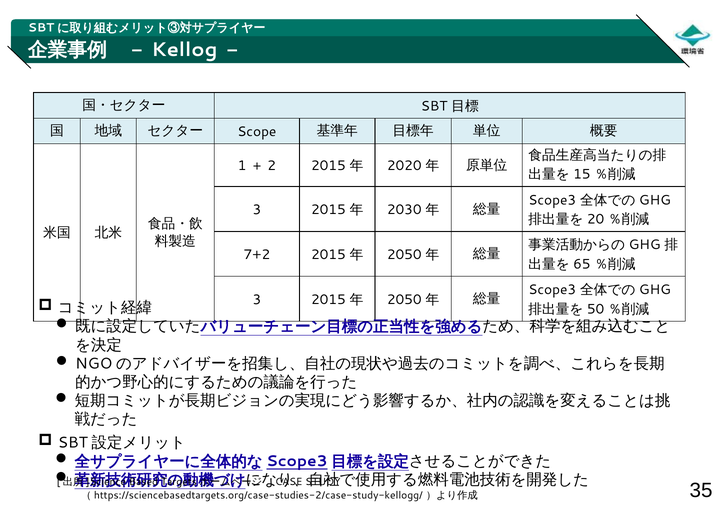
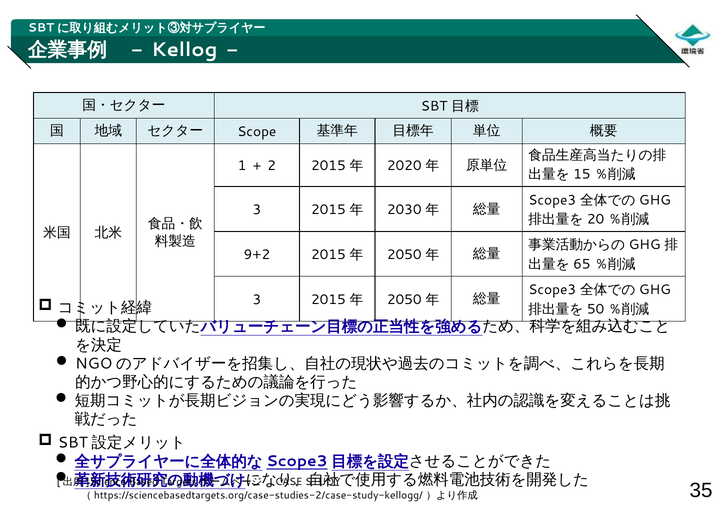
7+2: 7+2 -> 9+2
